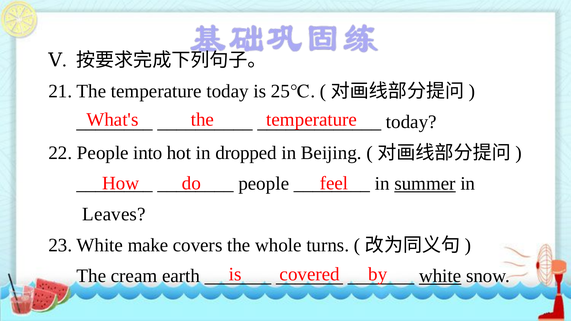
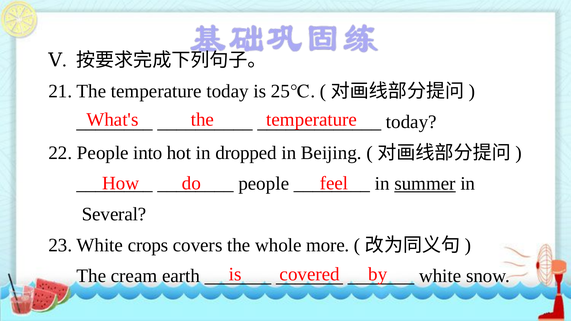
Leaves: Leaves -> Several
make: make -> crops
turns: turns -> more
white at (440, 276) underline: present -> none
